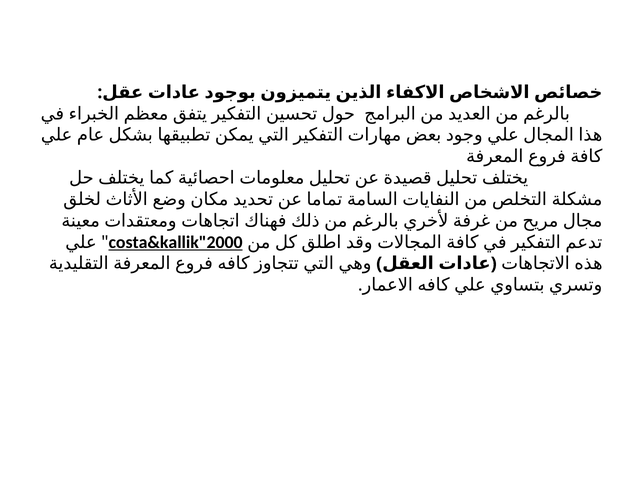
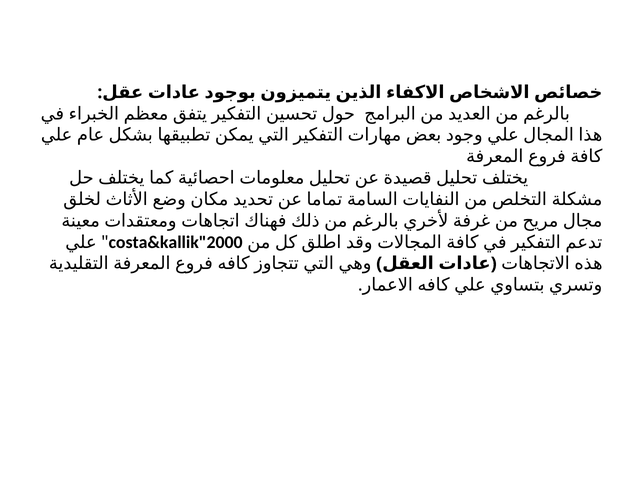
costa&kallik"2000 underline: present -> none
